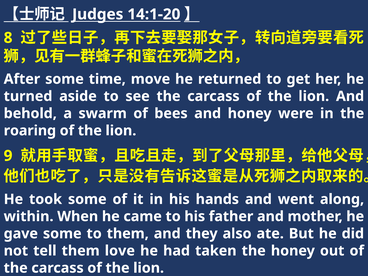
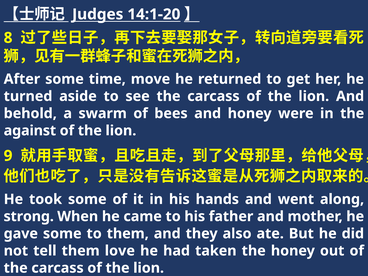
roaring: roaring -> against
within: within -> strong
